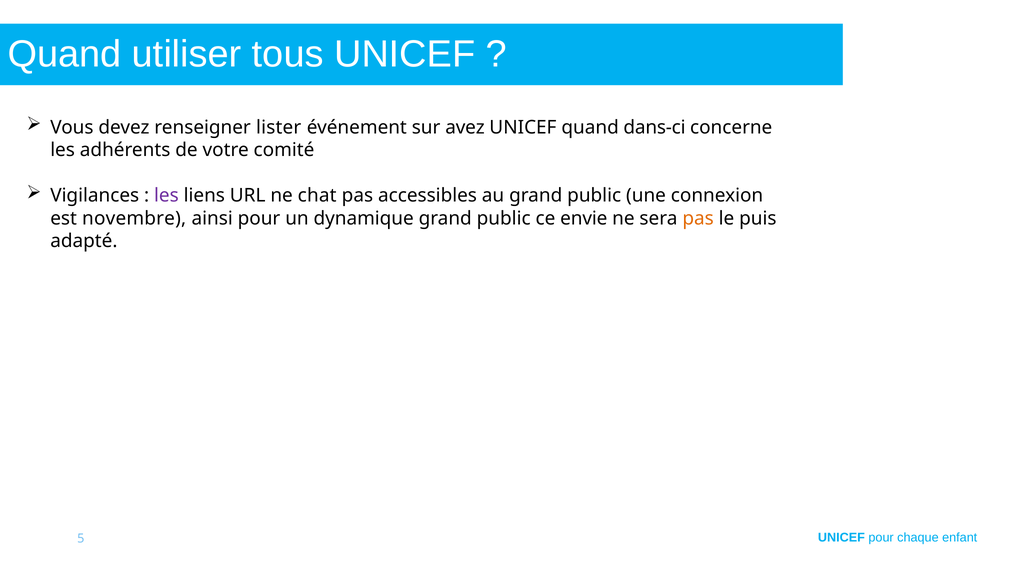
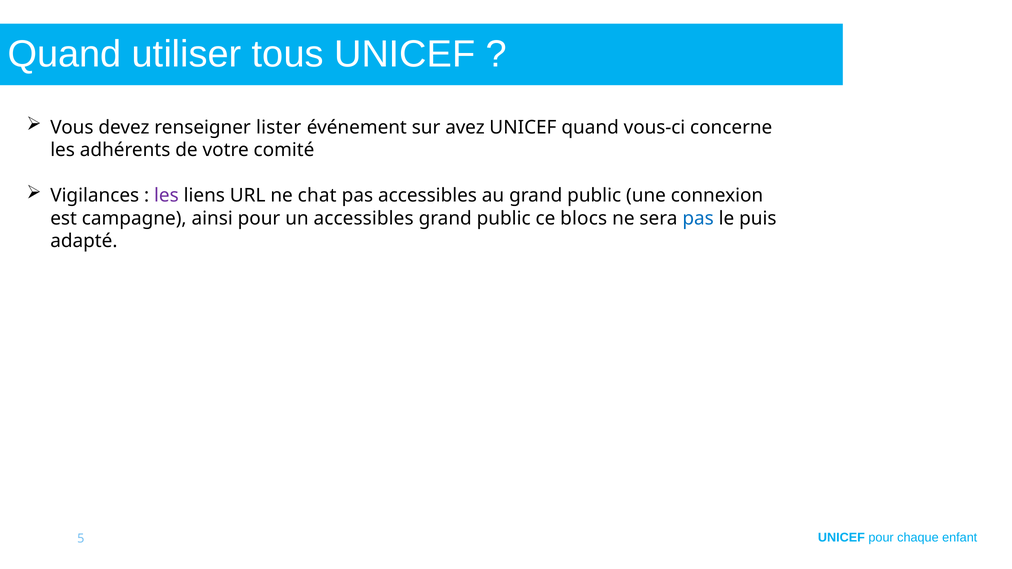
dans-ci: dans-ci -> vous-ci
novembre: novembre -> campagne
un dynamique: dynamique -> accessibles
envie: envie -> blocs
pas at (698, 218) colour: orange -> blue
